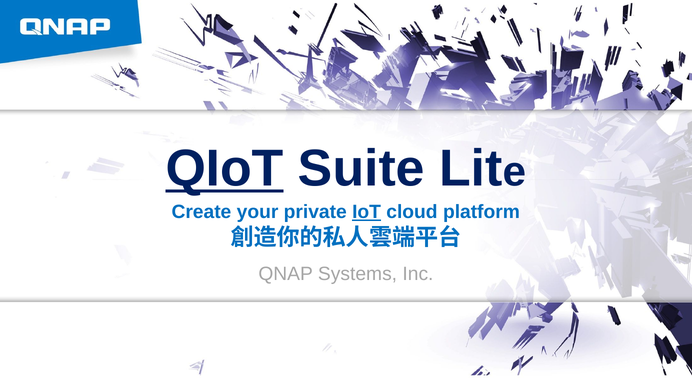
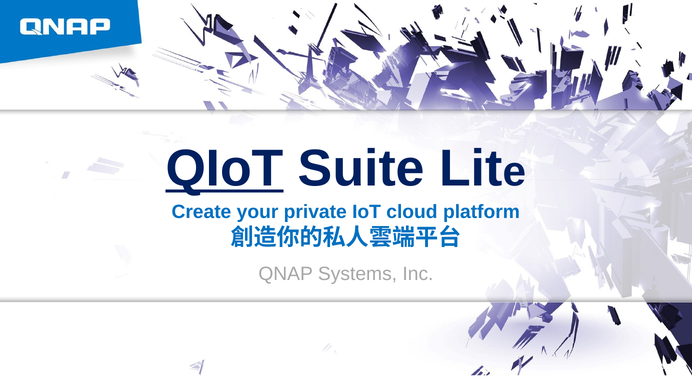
IoT underline: present -> none
